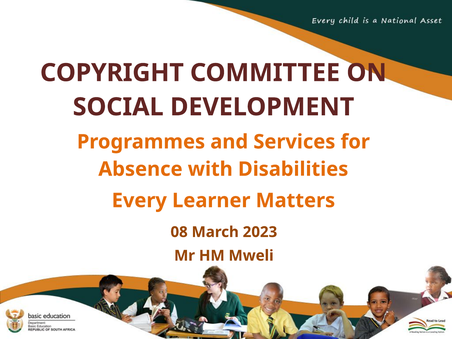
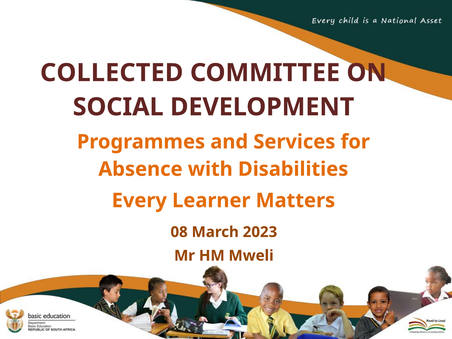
COPYRIGHT: COPYRIGHT -> COLLECTED
